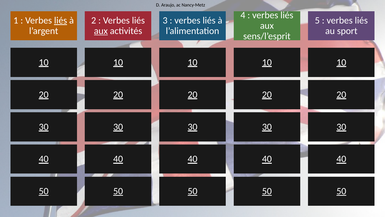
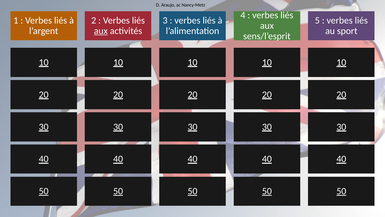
liés at (61, 20) underline: present -> none
